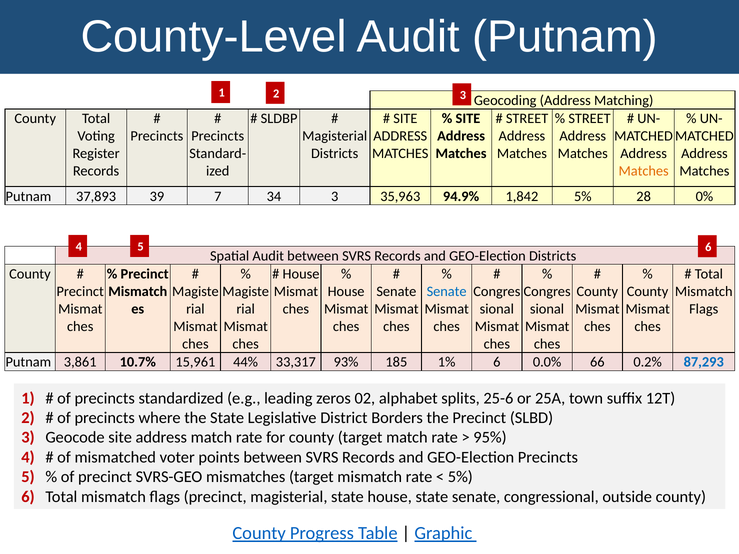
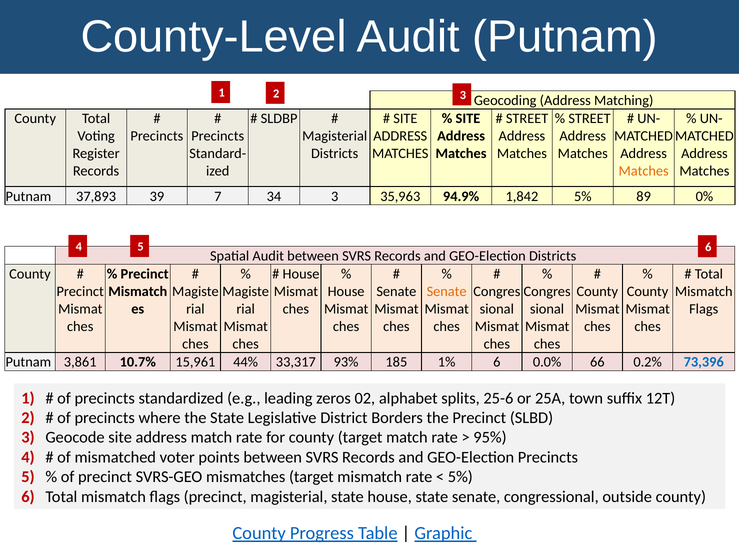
28: 28 -> 89
Senate at (447, 292) colour: blue -> orange
87,293: 87,293 -> 73,396
